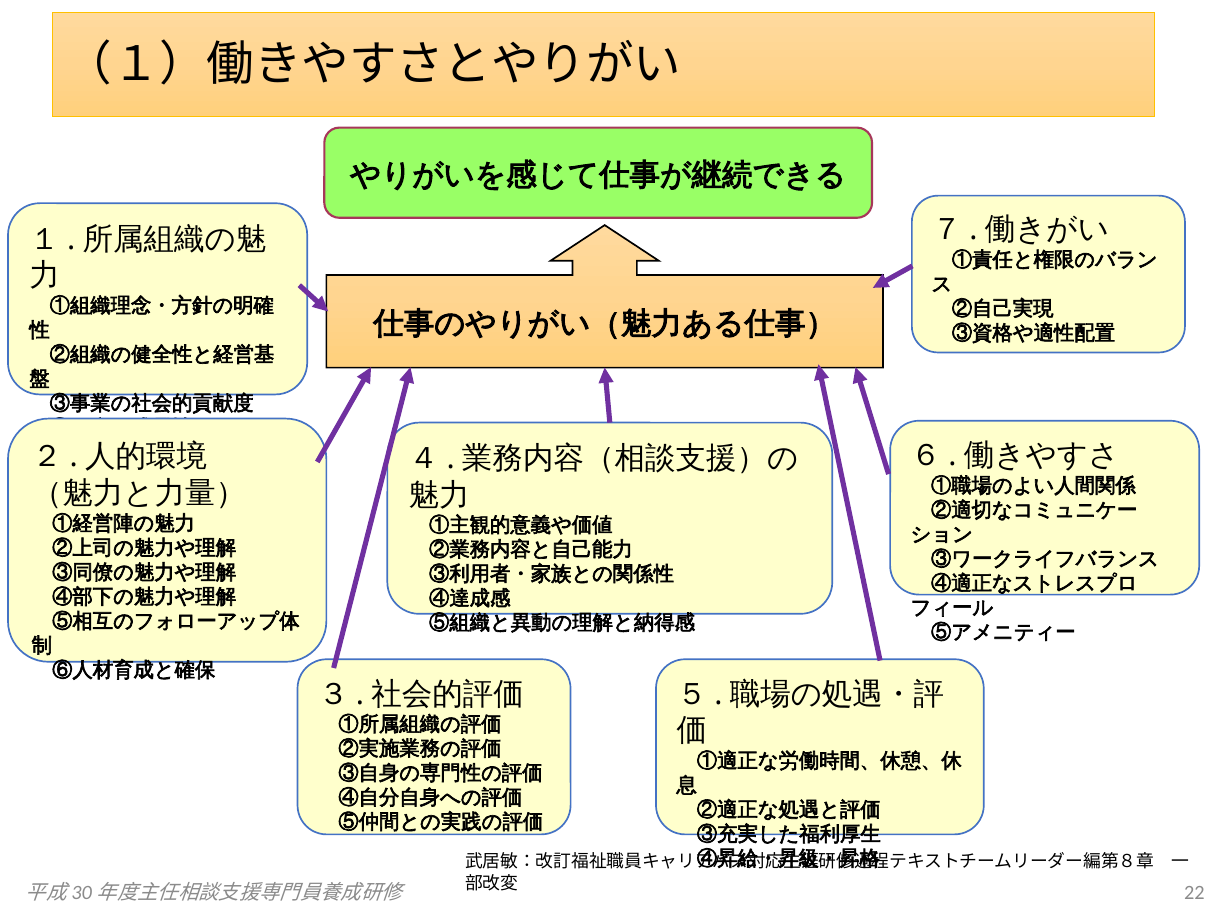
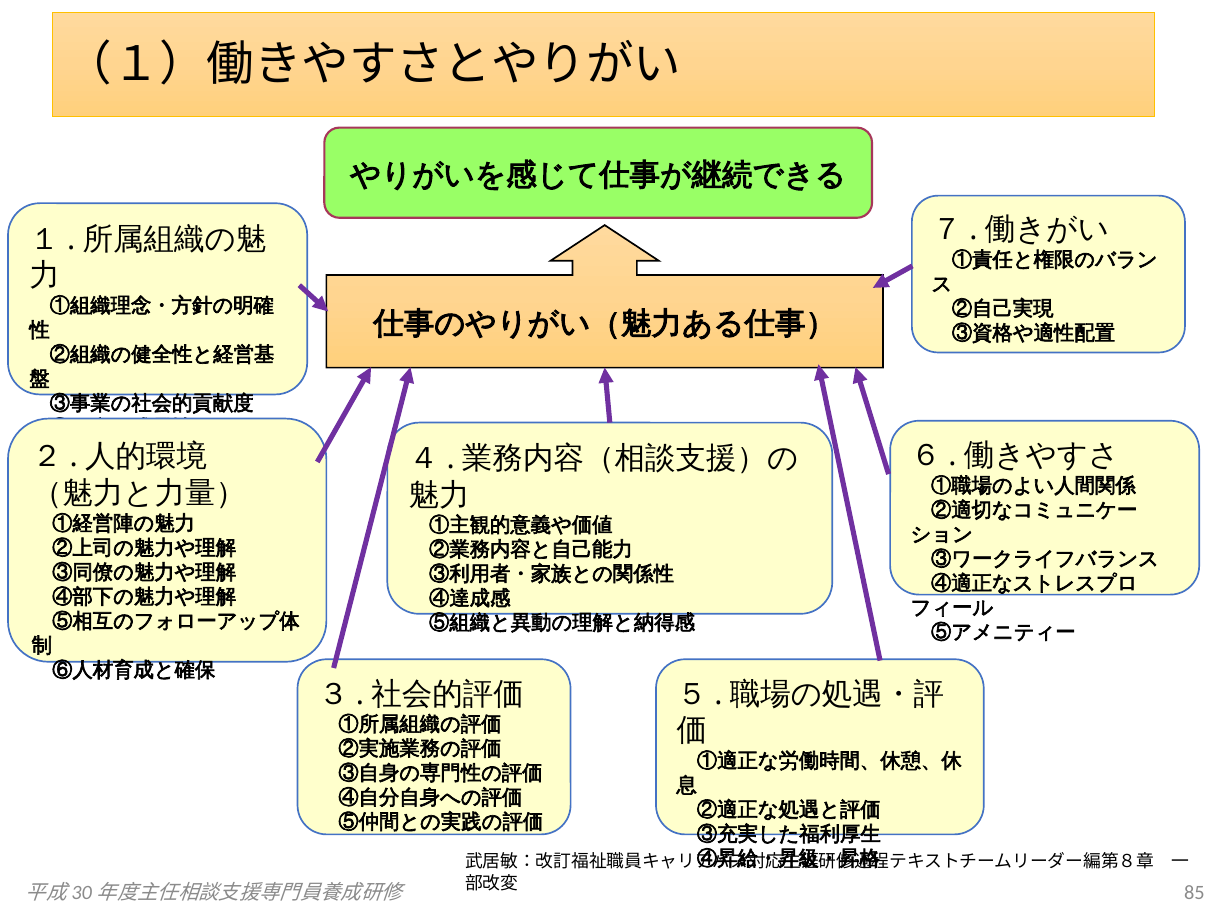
22: 22 -> 85
